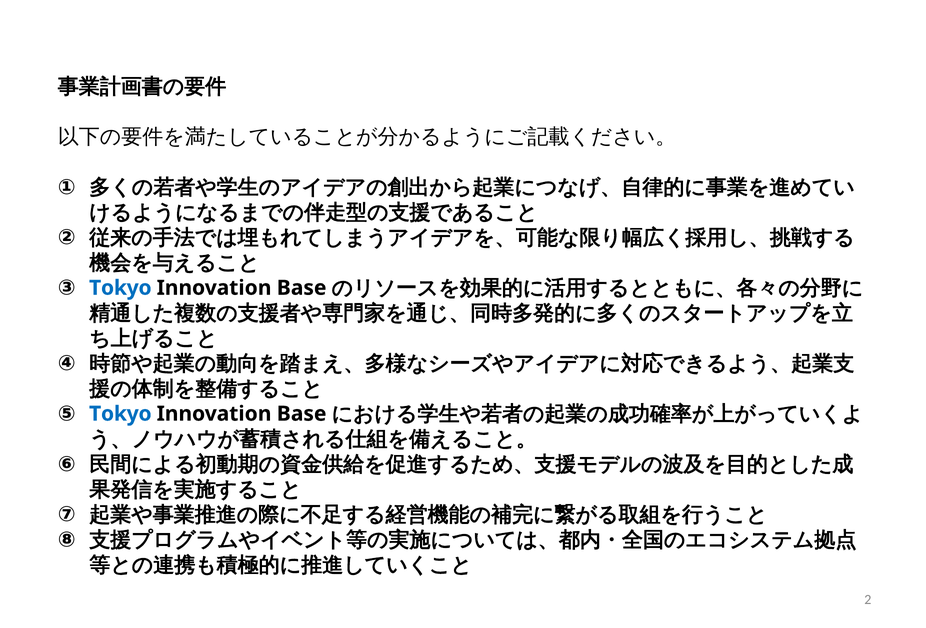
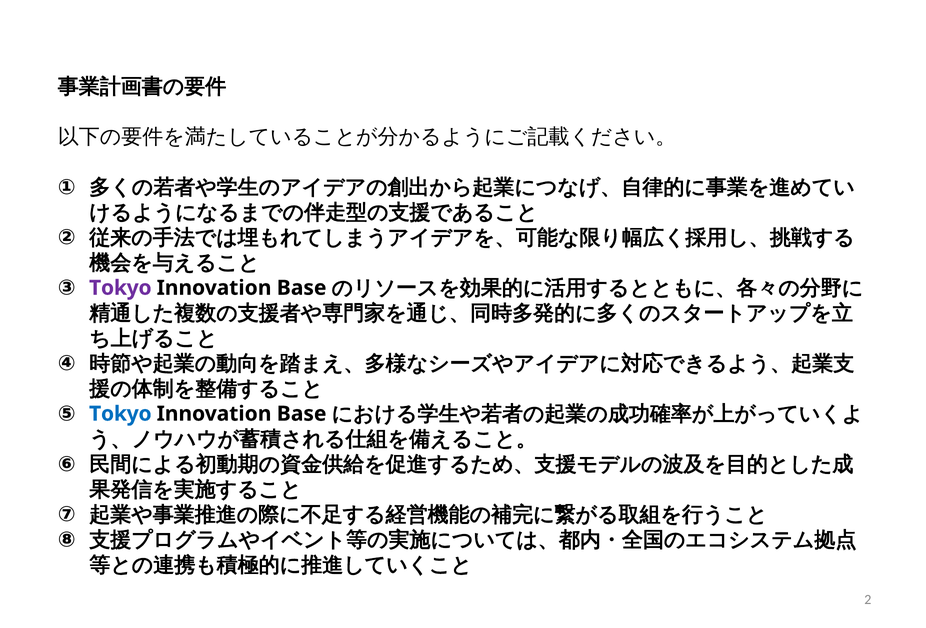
Tokyo at (120, 288) colour: blue -> purple
